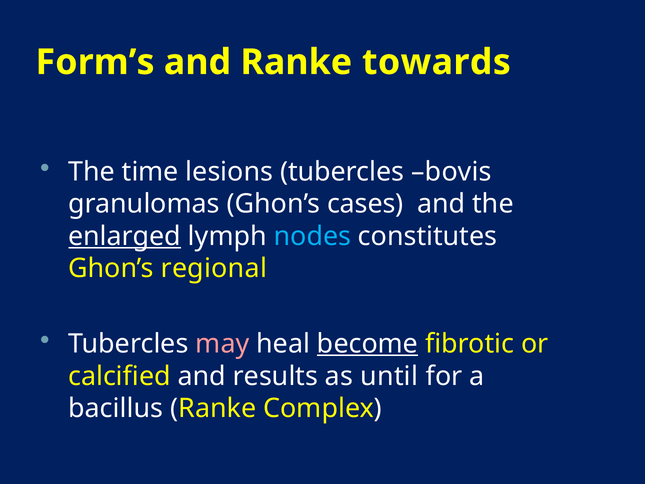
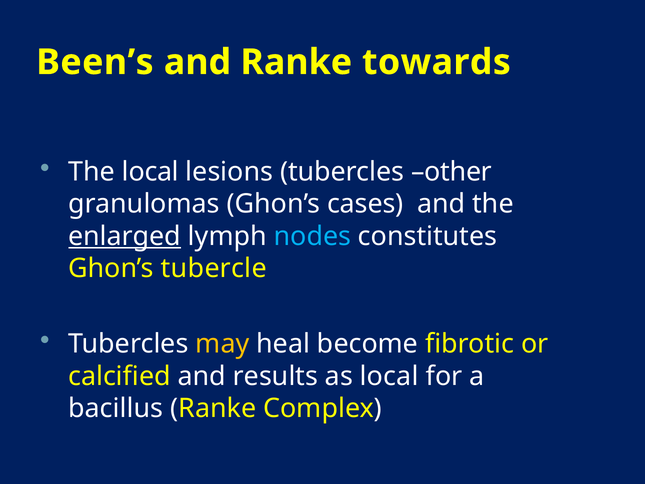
Form’s: Form’s -> Been’s
The time: time -> local
bovis: bovis -> other
regional: regional -> tubercle
may colour: pink -> yellow
become underline: present -> none
as until: until -> local
